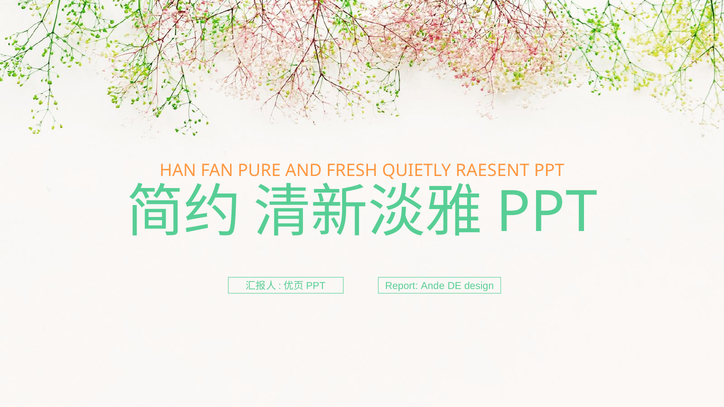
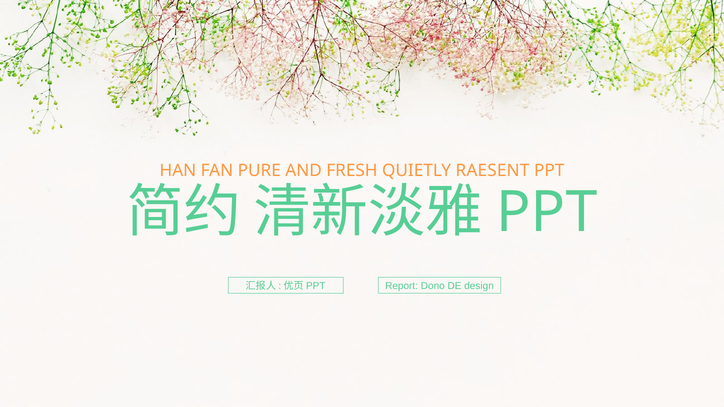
Ande: Ande -> Dono
